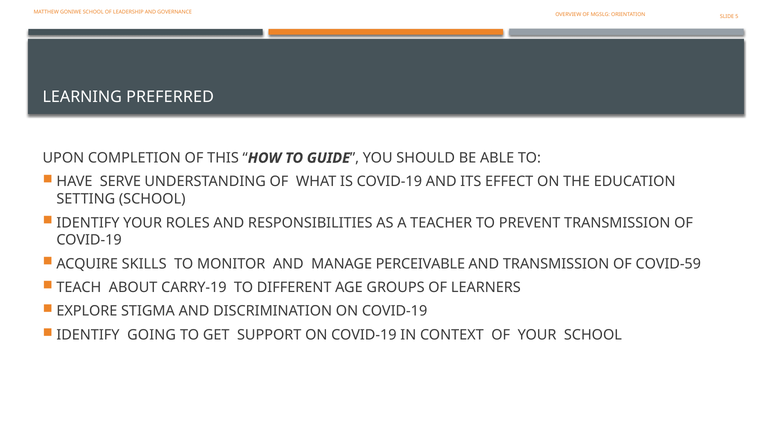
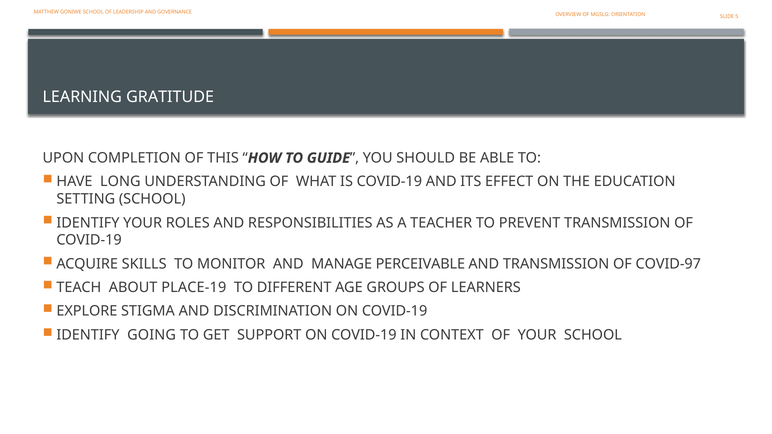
PREFERRED: PREFERRED -> GRATITUDE
SERVE: SERVE -> LONG
COVID-59: COVID-59 -> COVID-97
CARRY-19: CARRY-19 -> PLACE-19
